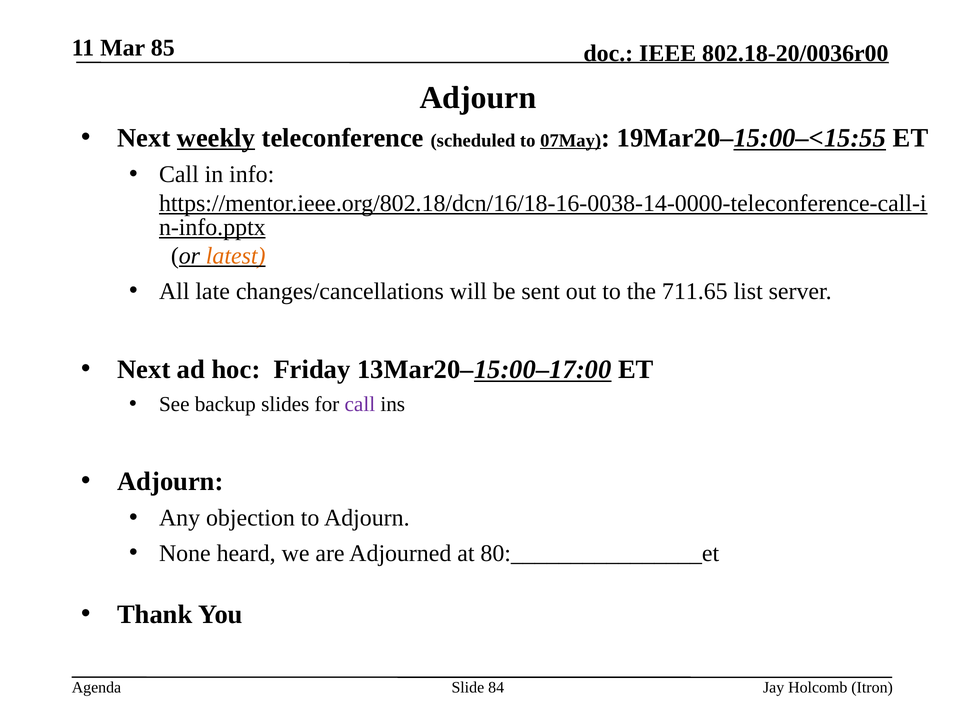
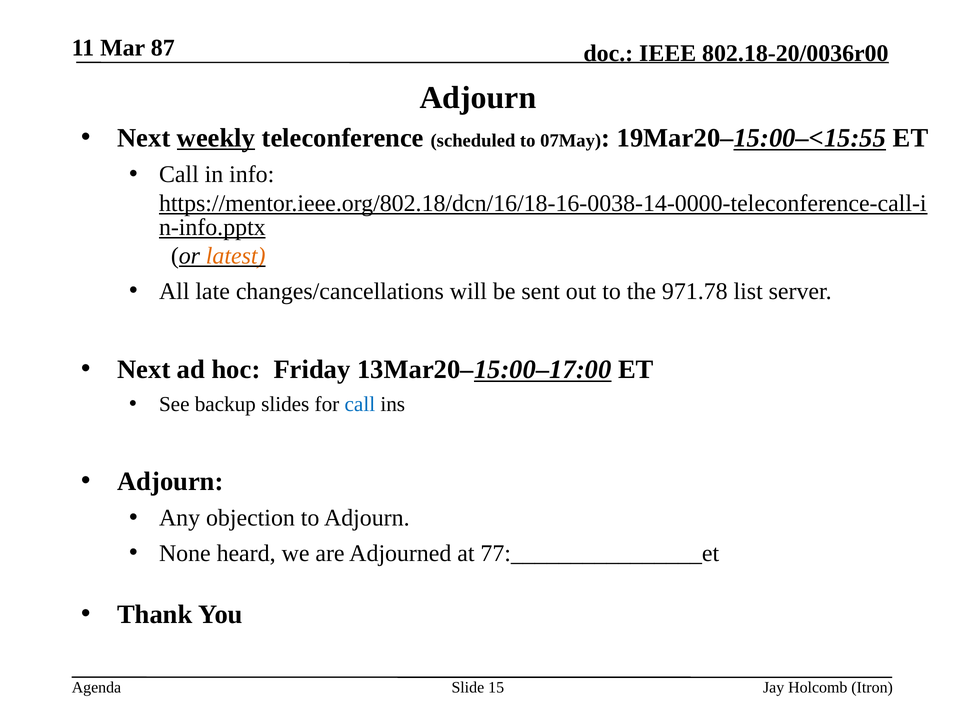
85: 85 -> 87
07May underline: present -> none
711.65: 711.65 -> 971.78
call at (360, 404) colour: purple -> blue
80:________________et: 80:________________et -> 77:________________et
84: 84 -> 15
